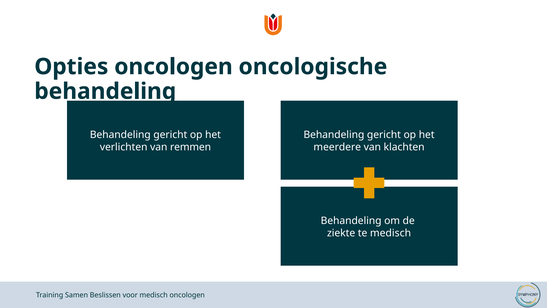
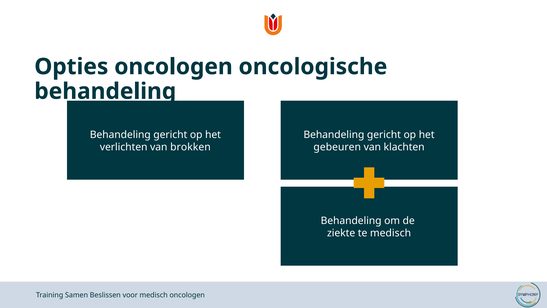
remmen: remmen -> brokken
meerdere: meerdere -> gebeuren
